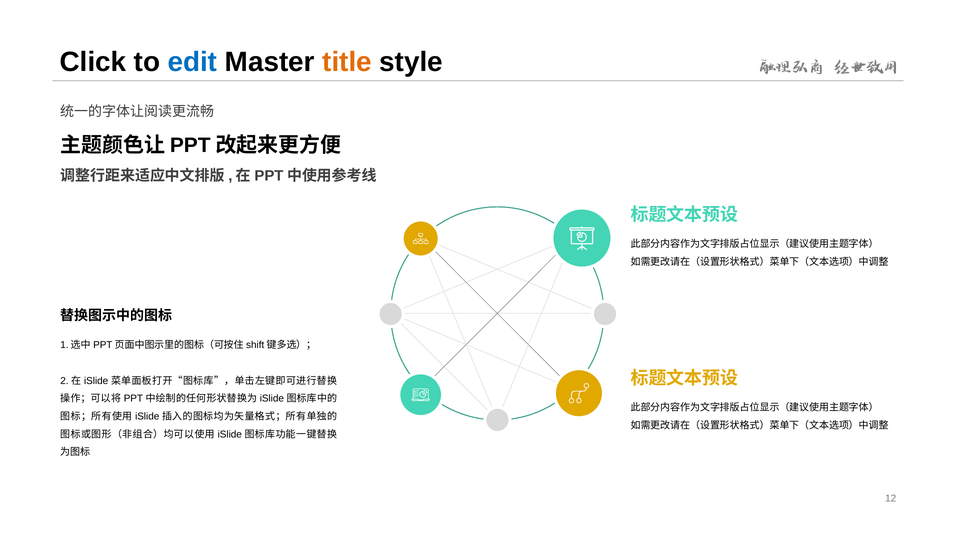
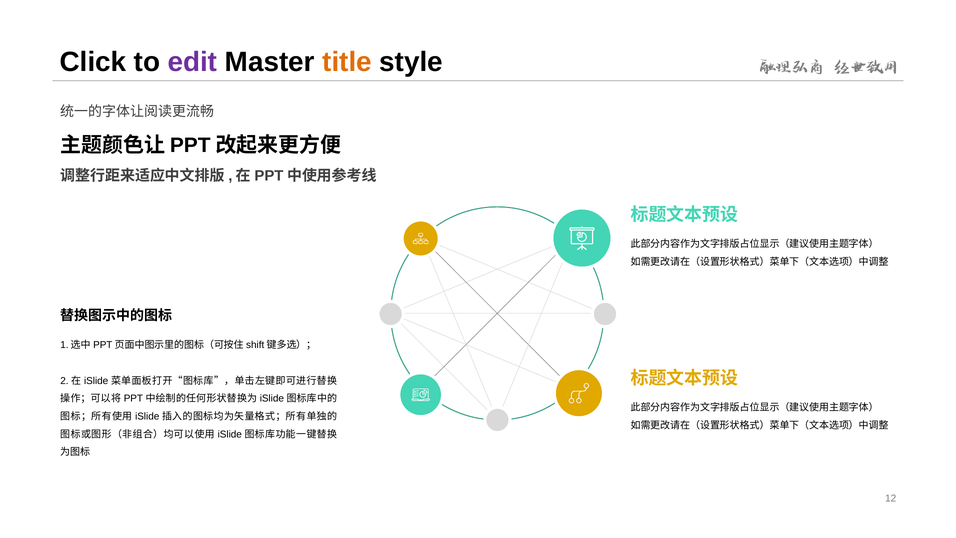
edit colour: blue -> purple
